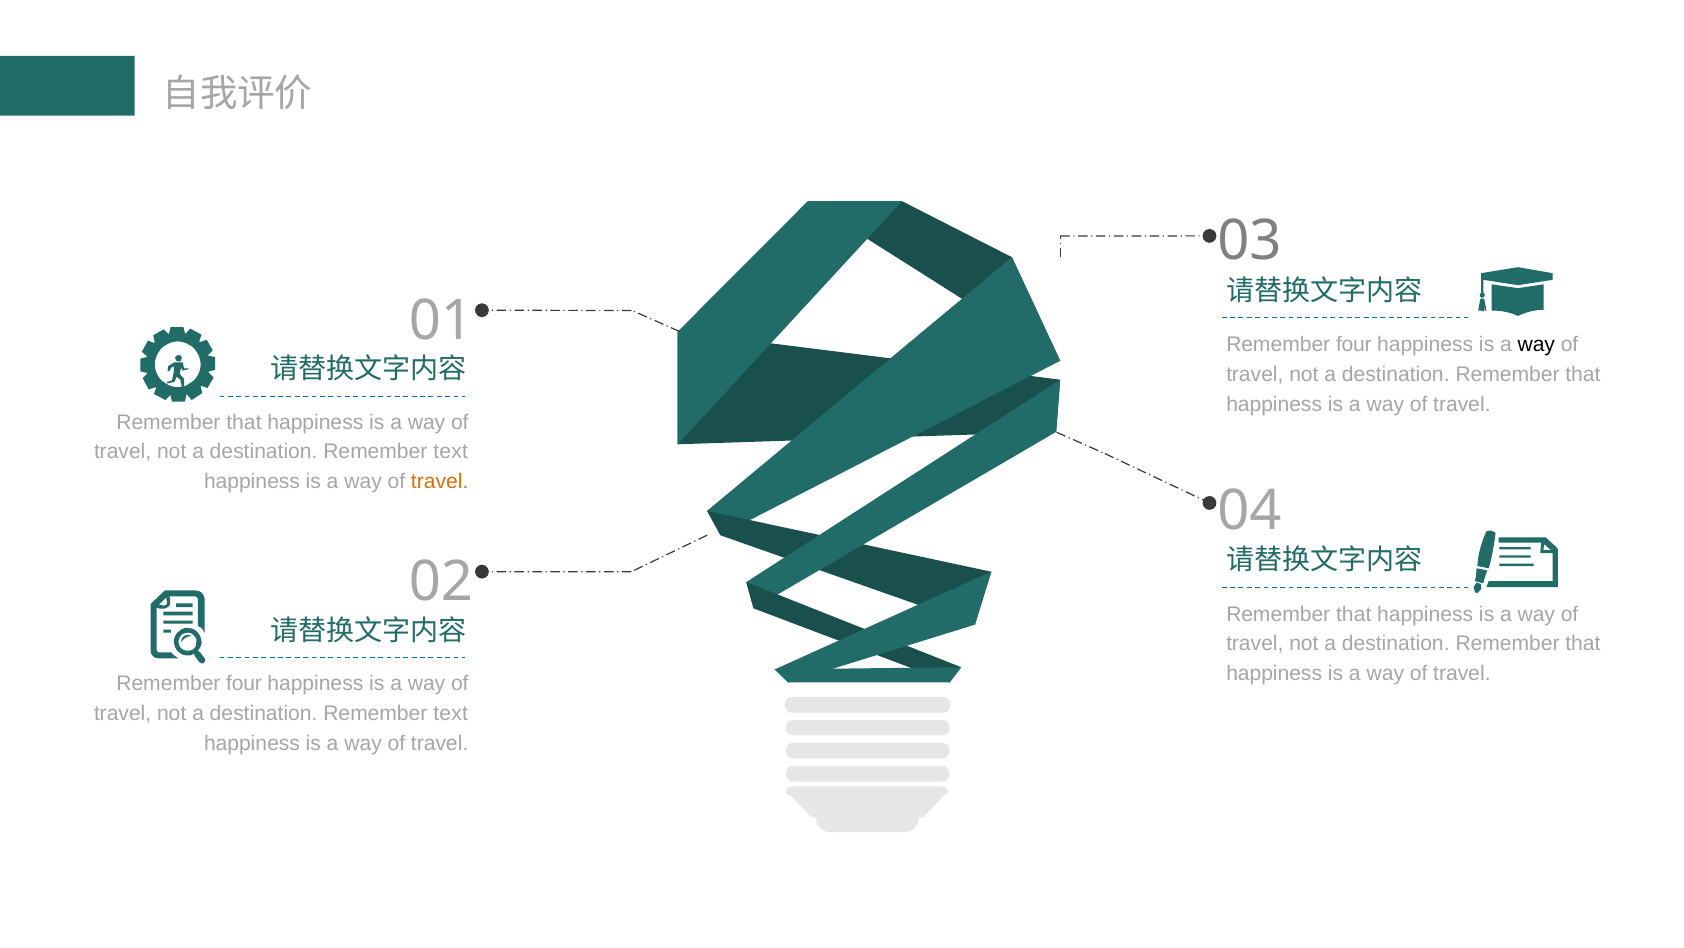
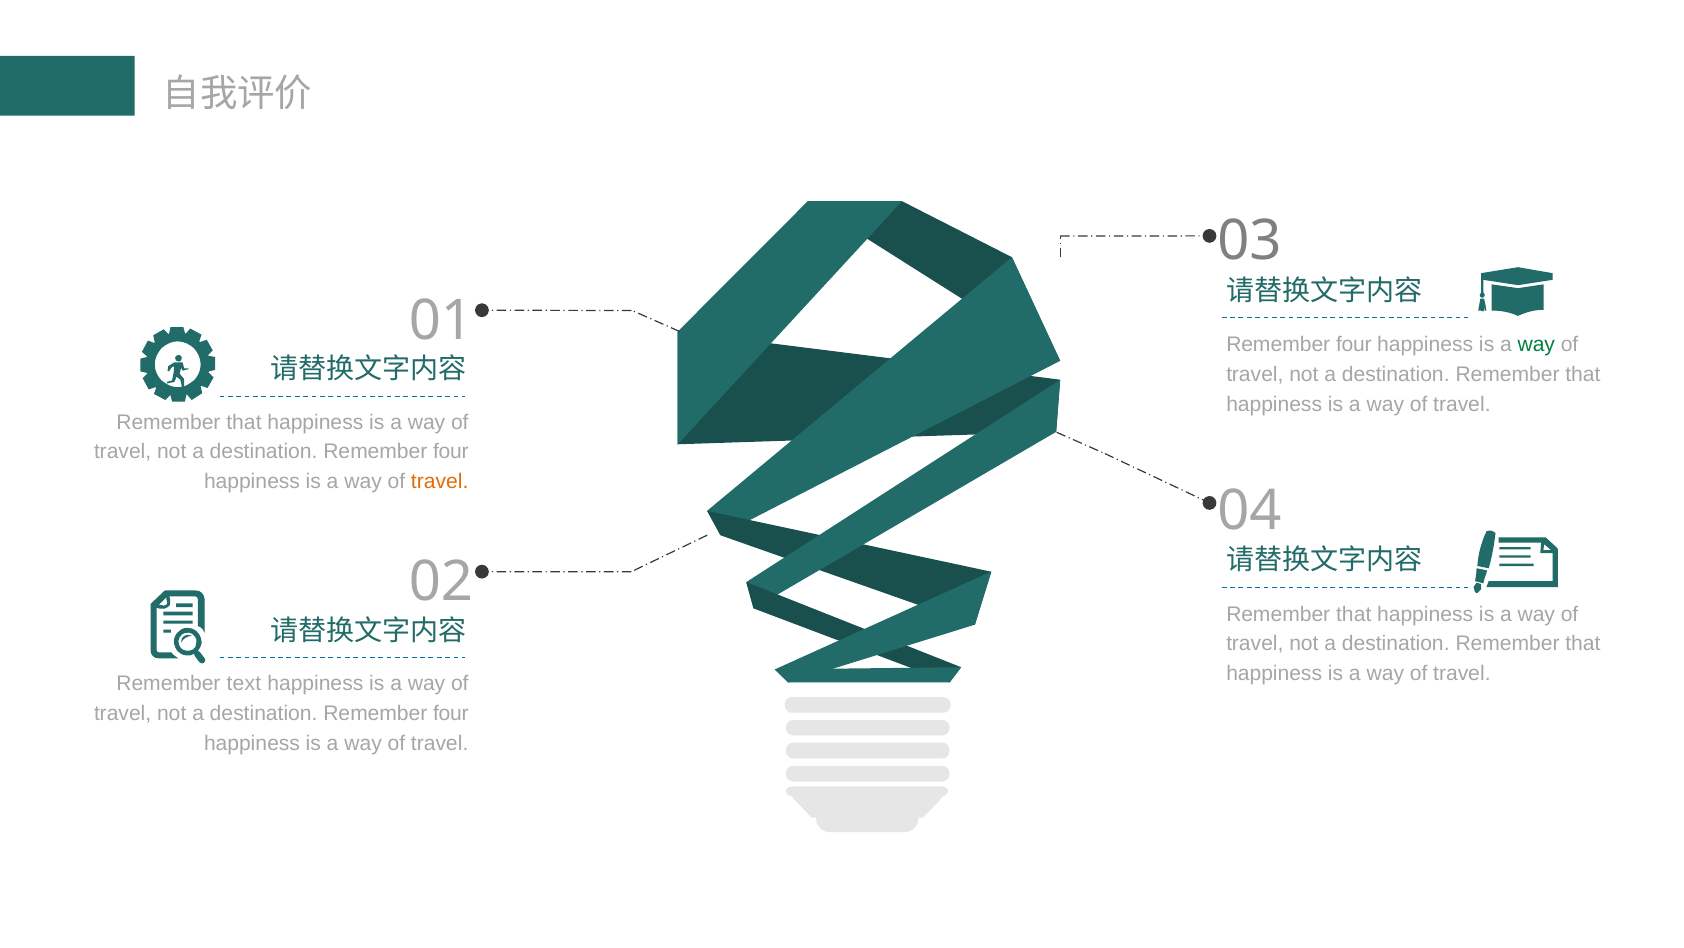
way at (1536, 344) colour: black -> green
text at (451, 452): text -> four
four at (244, 683): four -> text
text at (451, 713): text -> four
